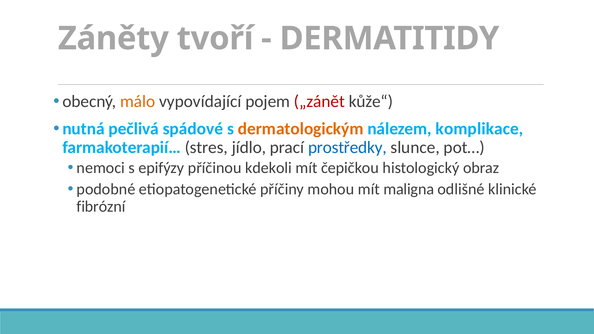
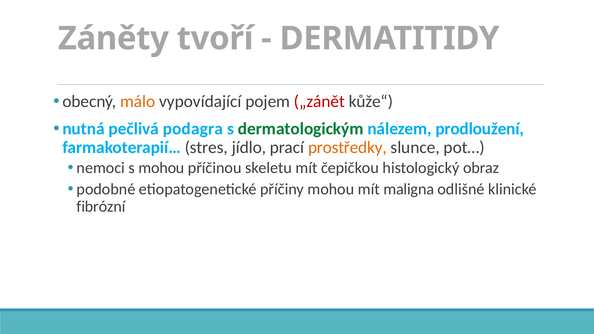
spádové: spádové -> podagra
dermatologickým colour: orange -> green
komplikace: komplikace -> prodloužení
prostředky colour: blue -> orange
s epifýzy: epifýzy -> mohou
kdekoli: kdekoli -> skeletu
